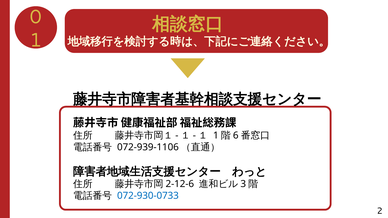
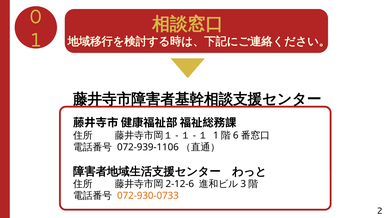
072-930-0733 colour: blue -> orange
